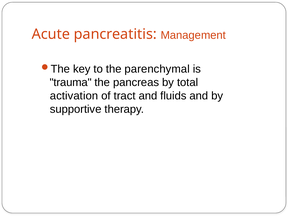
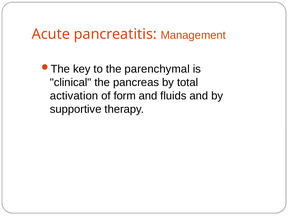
trauma: trauma -> clinical
tract: tract -> form
